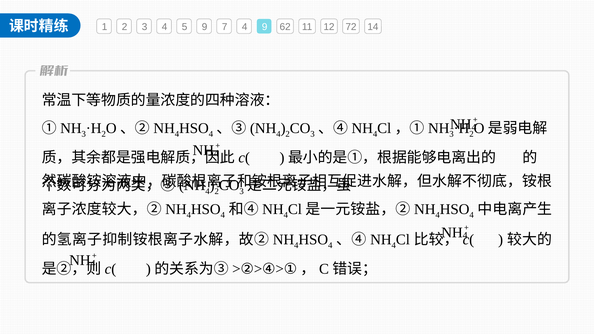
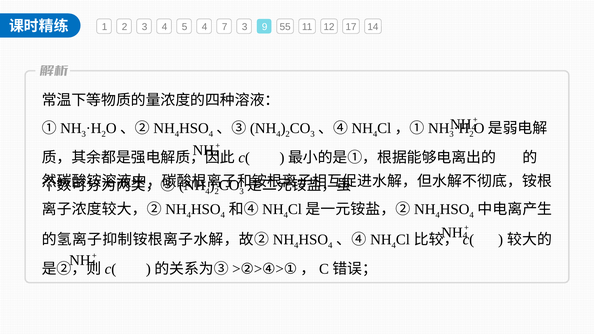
5 9: 9 -> 4
7 4: 4 -> 3
62: 62 -> 55
72: 72 -> 17
